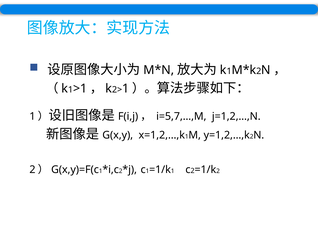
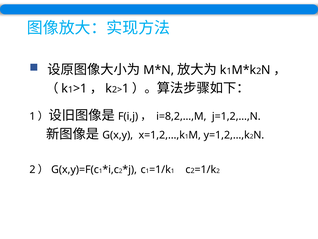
i=5,7,…,M: i=5,7,…,M -> i=8,2,…,M
